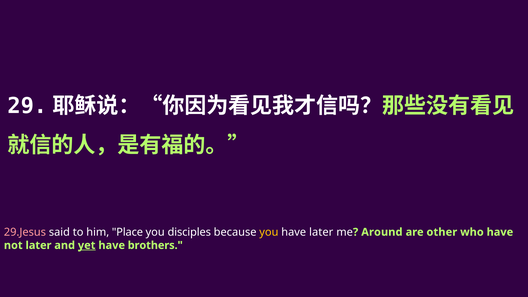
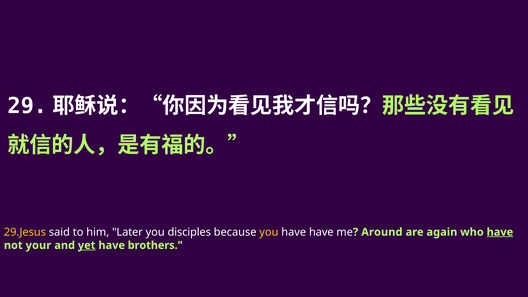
29.Jesus colour: pink -> yellow
Place: Place -> Later
have later: later -> have
other: other -> again
have at (500, 232) underline: none -> present
not later: later -> your
